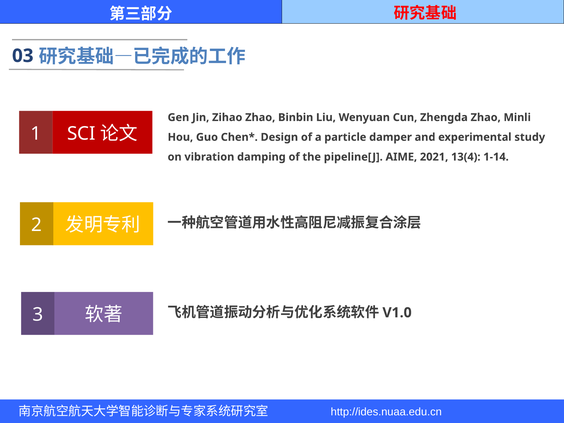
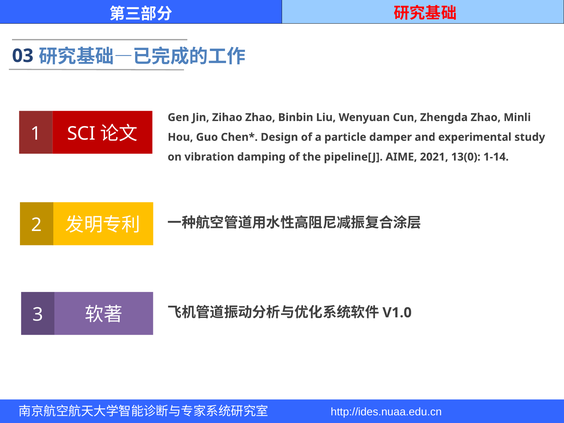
13(4: 13(4 -> 13(0
